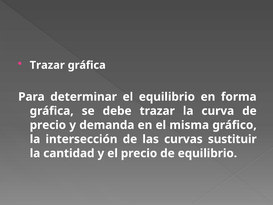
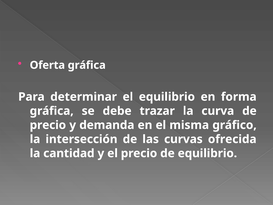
Trazar at (47, 65): Trazar -> Oferta
sustituir: sustituir -> ofrecida
